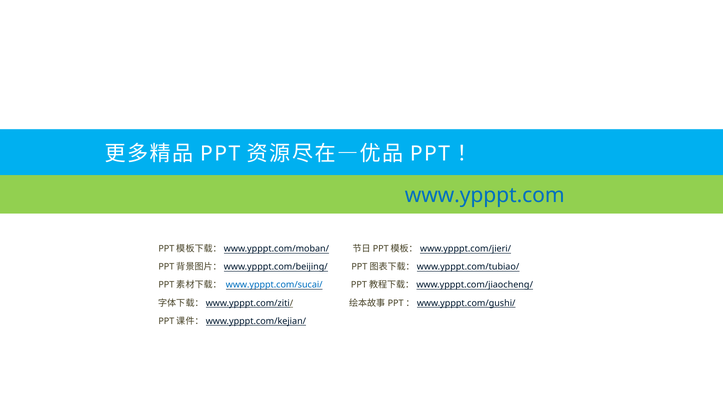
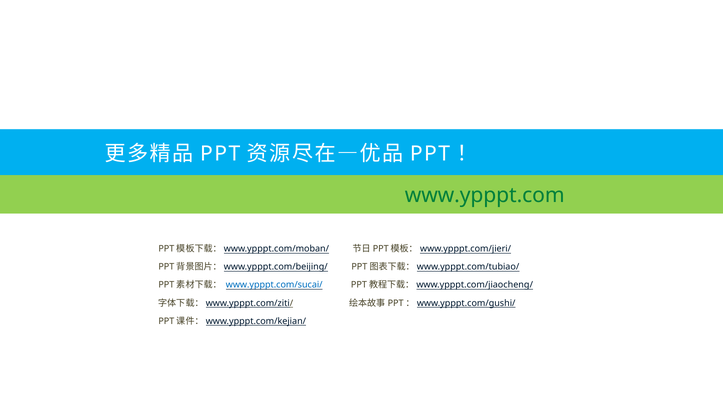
www.ypppt.com colour: blue -> green
